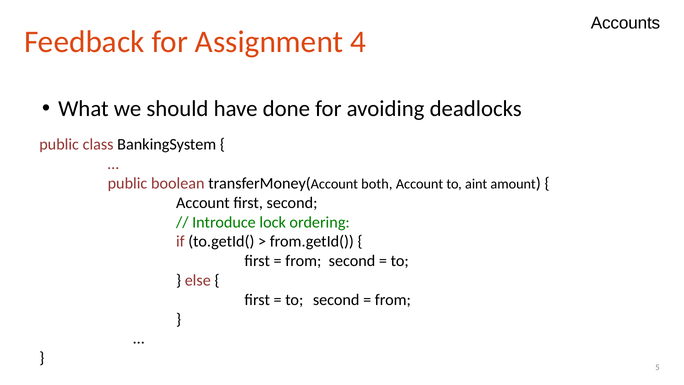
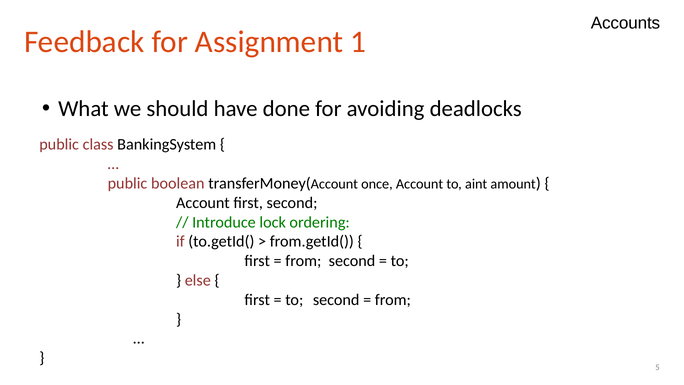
4: 4 -> 1
both: both -> once
